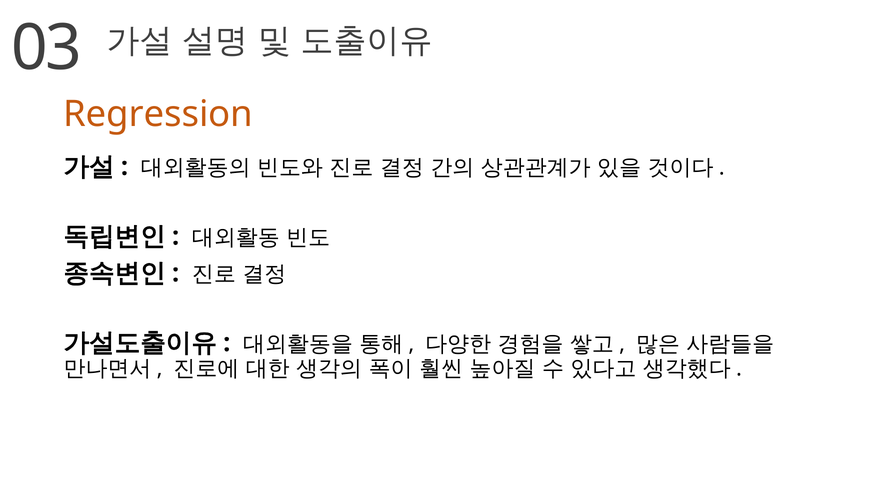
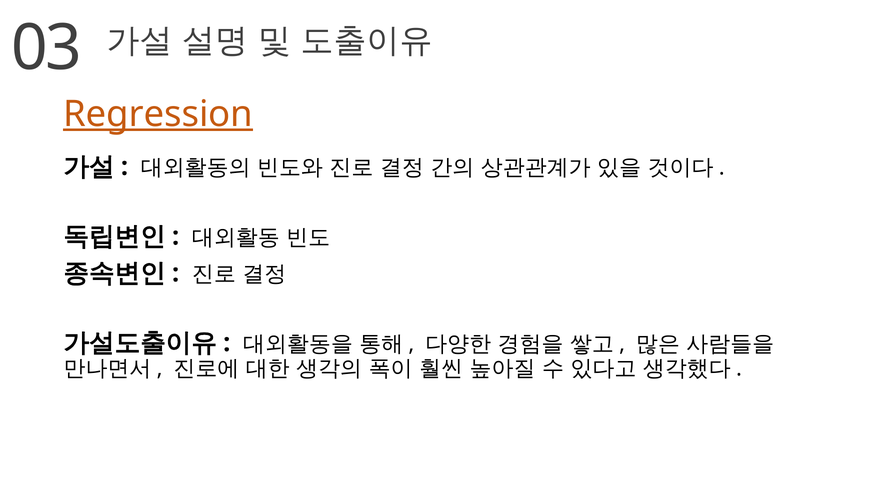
Regression underline: none -> present
